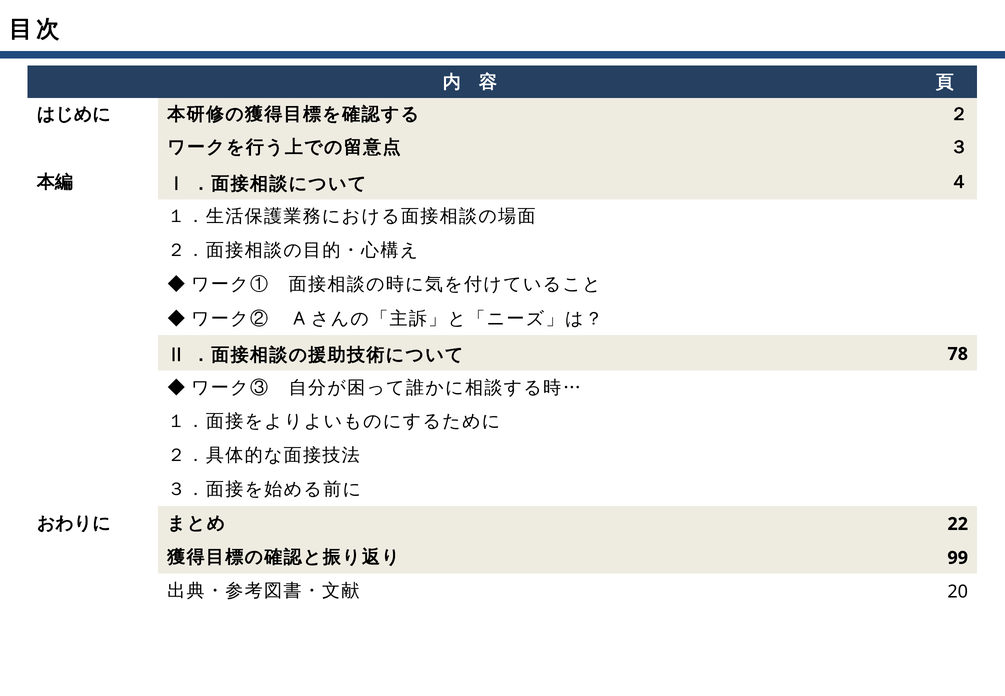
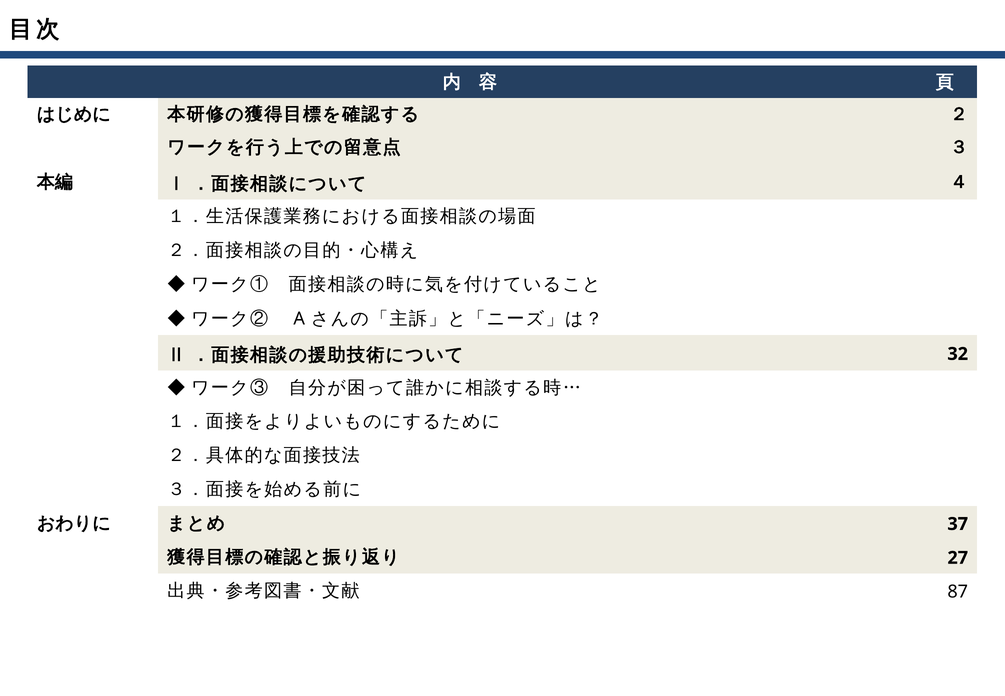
78: 78 -> 32
22: 22 -> 37
99: 99 -> 27
20: 20 -> 87
